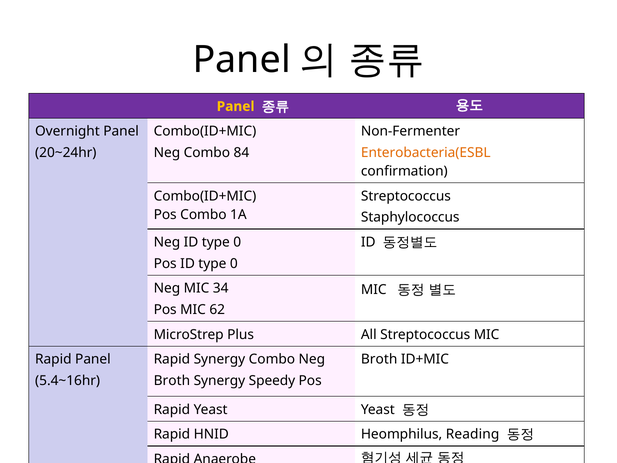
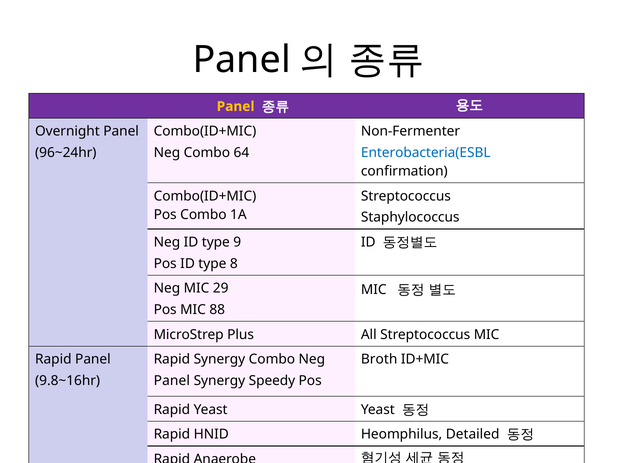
20~24hr: 20~24hr -> 96~24hr
84: 84 -> 64
Enterobacteria(ESBL colour: orange -> blue
Neg ID type 0: 0 -> 9
Pos ID type 0: 0 -> 8
34: 34 -> 29
62: 62 -> 88
5.4~16hr: 5.4~16hr -> 9.8~16hr
Broth at (172, 381): Broth -> Panel
Reading: Reading -> Detailed
